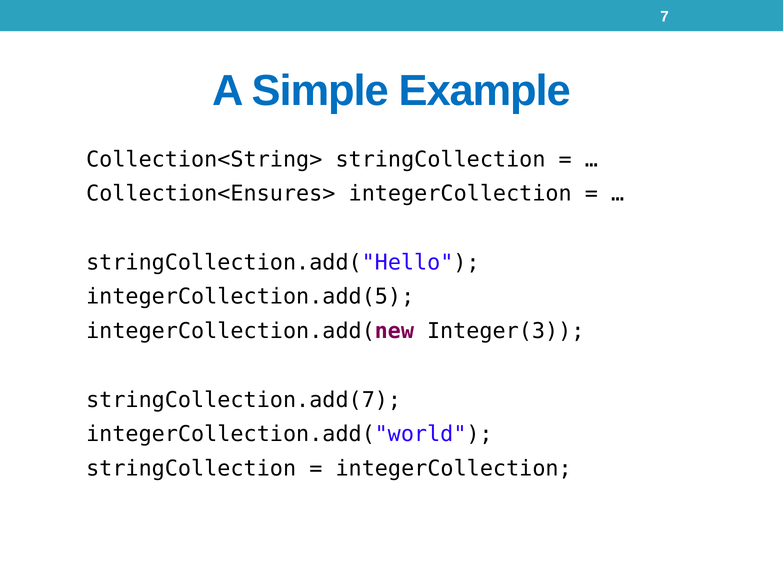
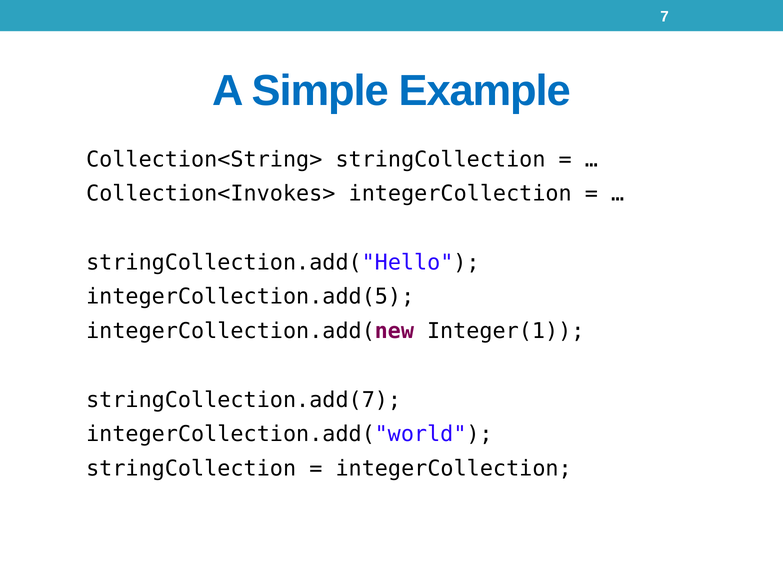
Collection<Ensures>: Collection<Ensures> -> Collection<Invokes>
Integer(3: Integer(3 -> Integer(1
